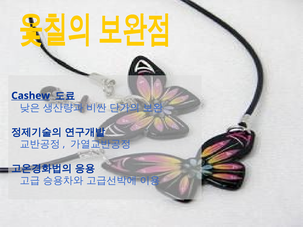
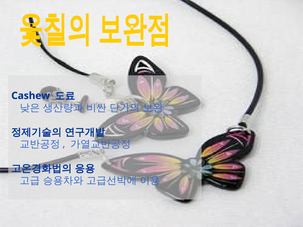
Cashew underline: present -> none
